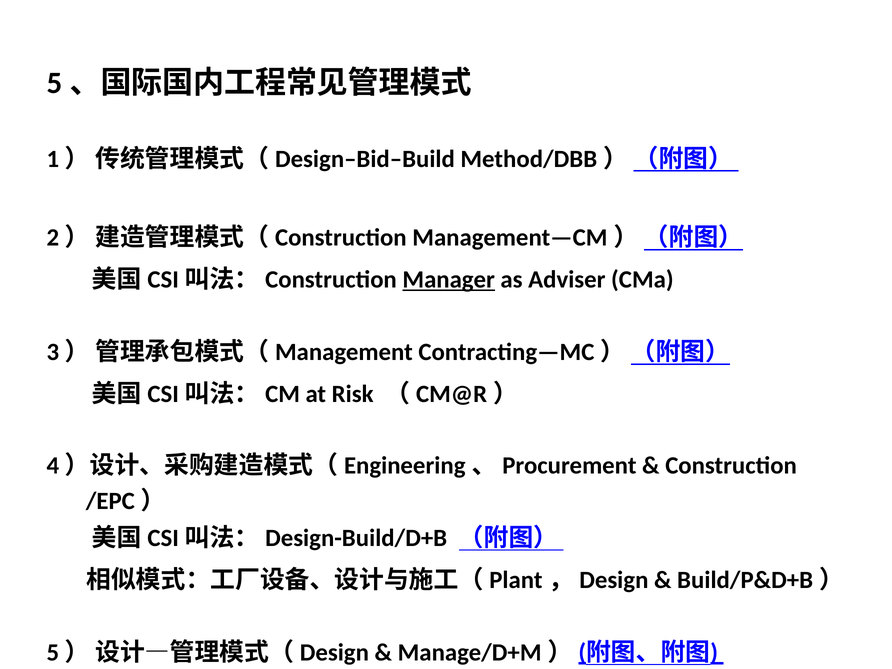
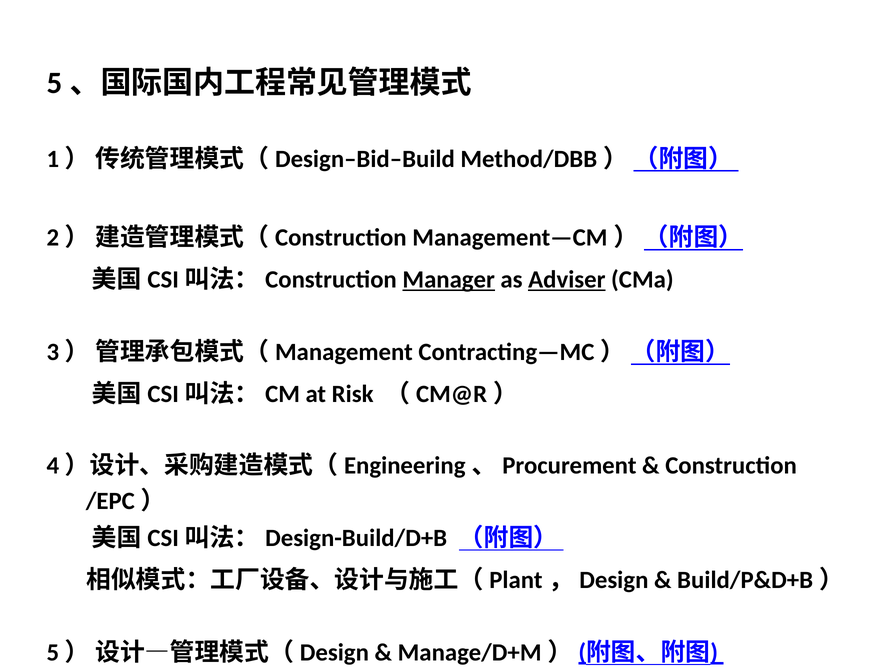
Adviser underline: none -> present
